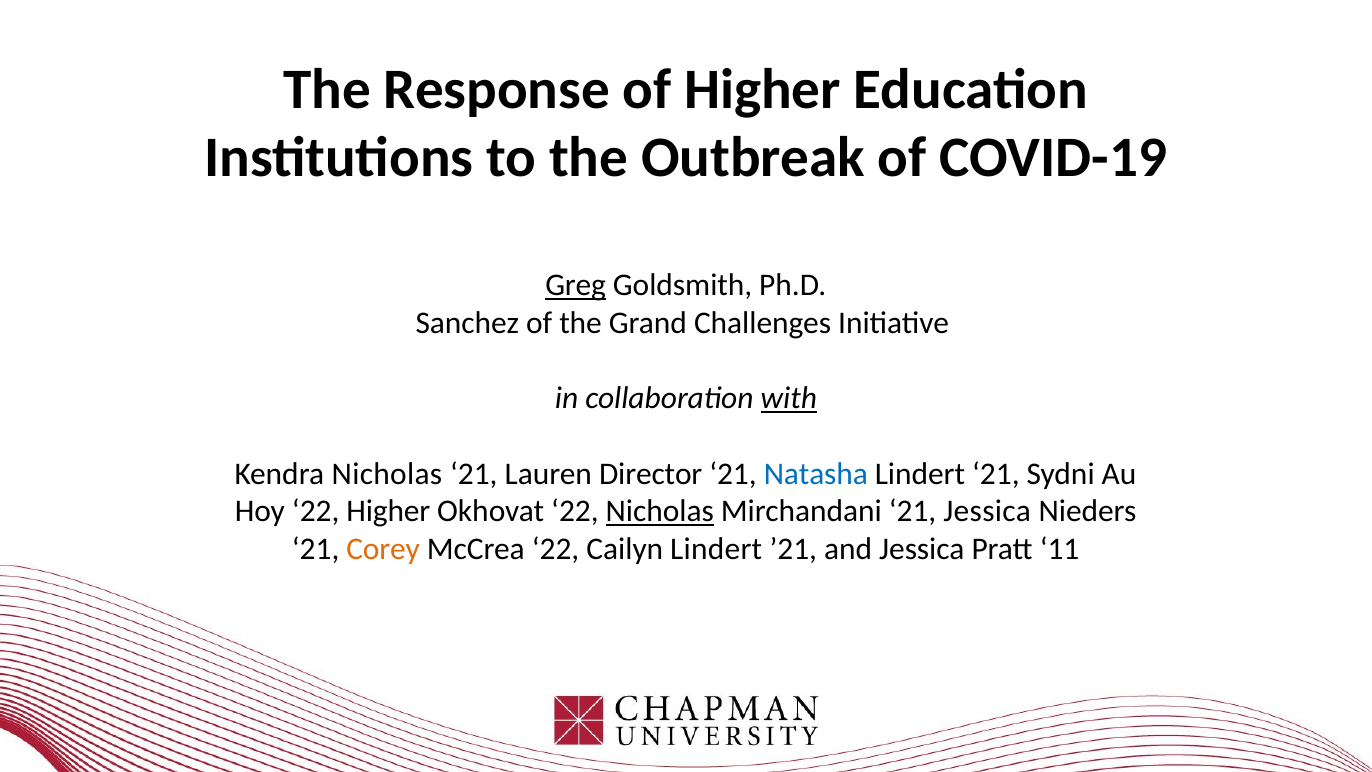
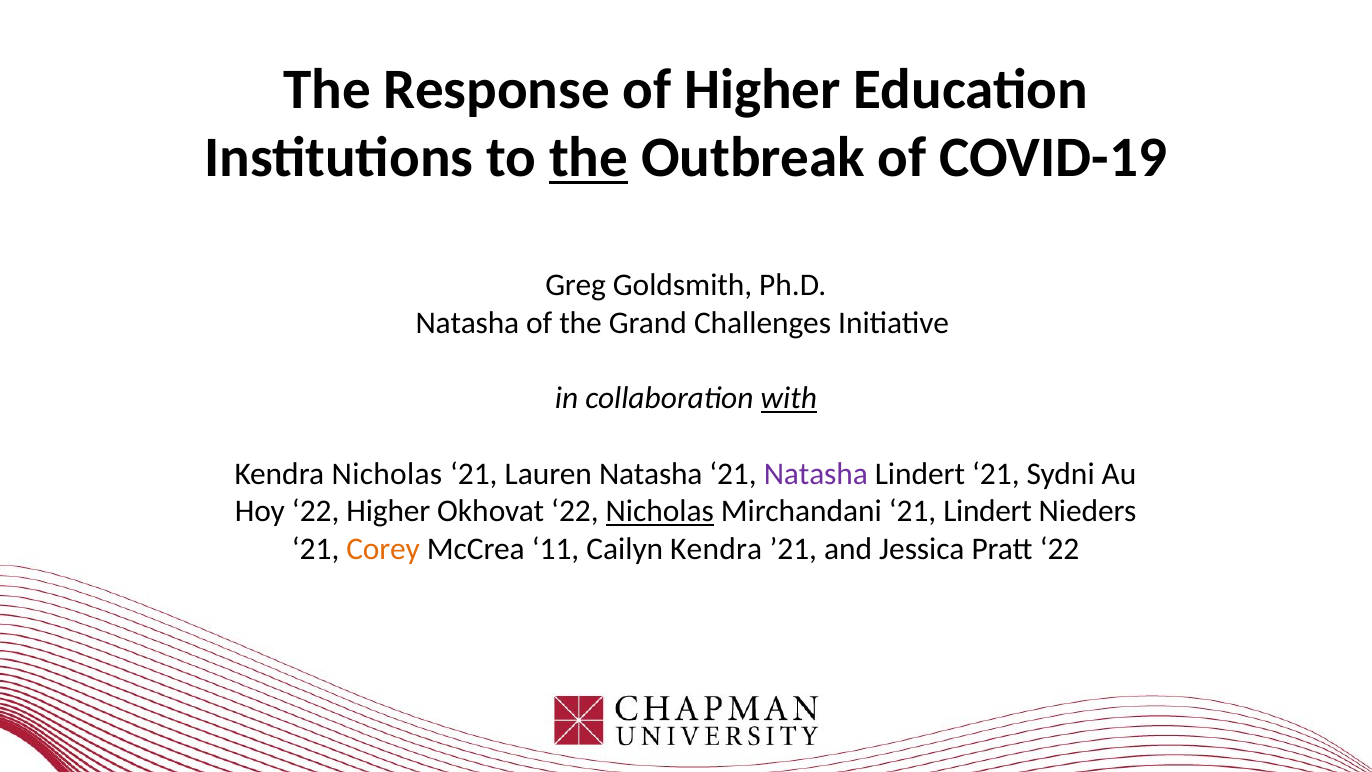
the at (589, 158) underline: none -> present
Greg underline: present -> none
Sanchez at (467, 323): Sanchez -> Natasha
Lauren Director: Director -> Natasha
Natasha at (816, 474) colour: blue -> purple
21 Jessica: Jessica -> Lindert
McCrea 22: 22 -> 11
Cailyn Lindert: Lindert -> Kendra
Pratt 11: 11 -> 22
